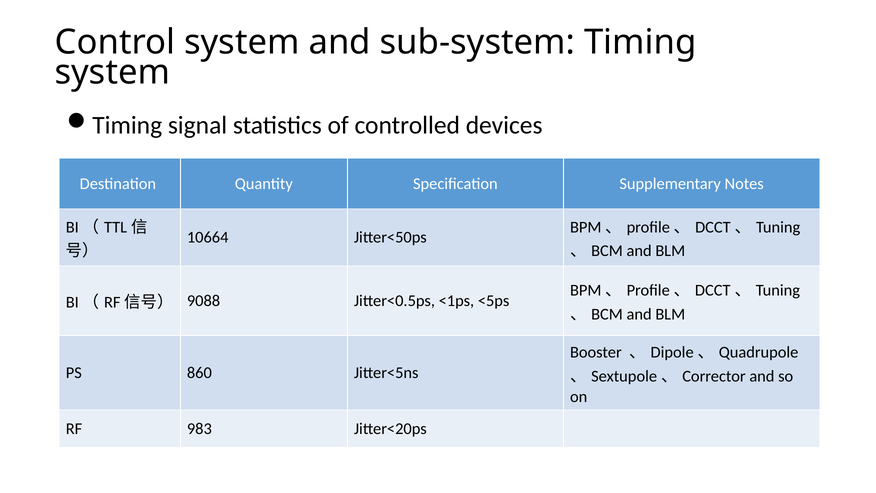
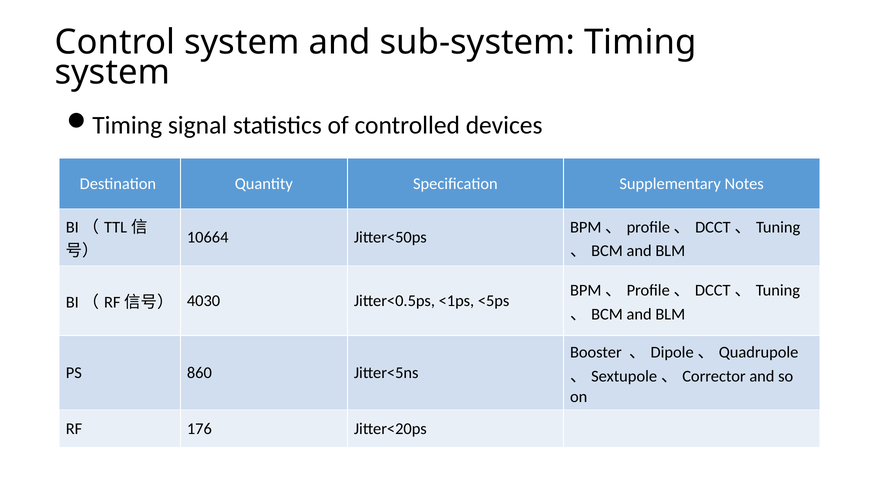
9088: 9088 -> 4030
983: 983 -> 176
